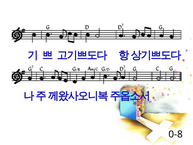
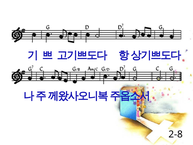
0-8: 0-8 -> 2-8
